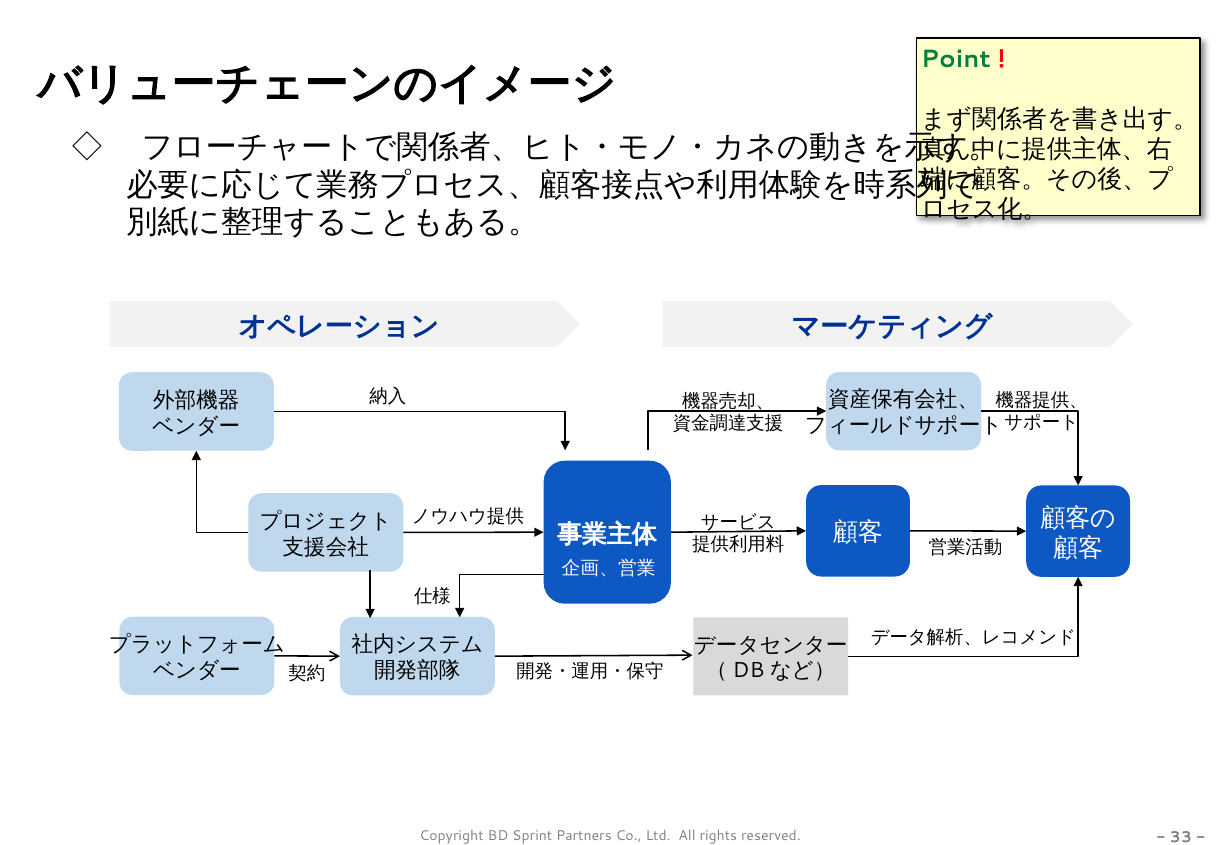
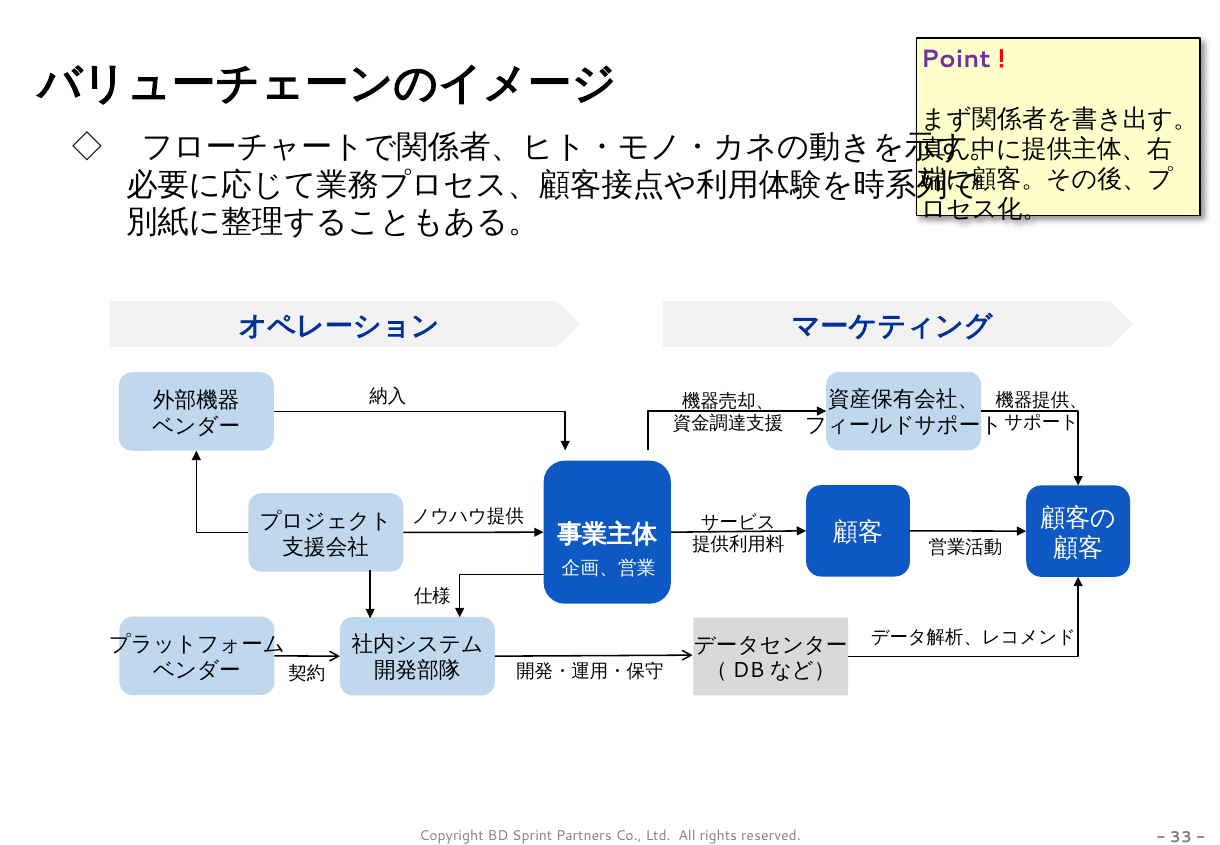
Point colour: green -> purple
